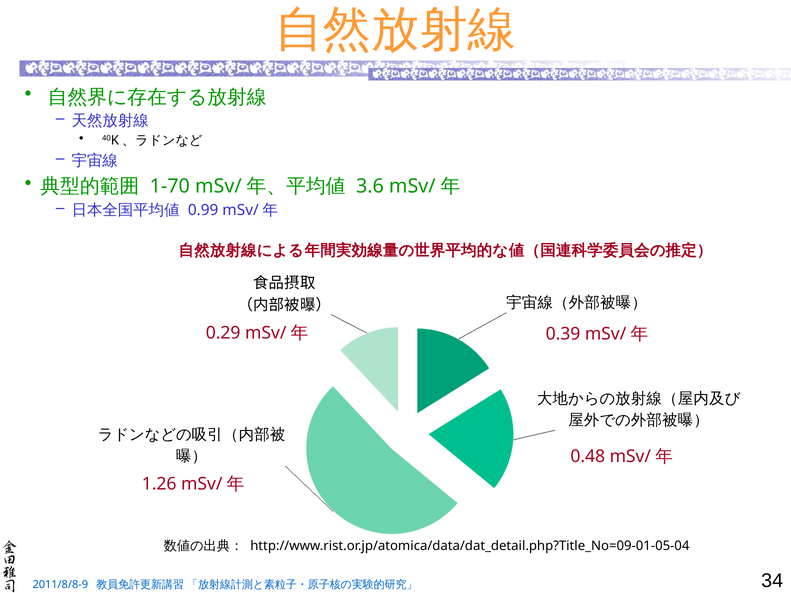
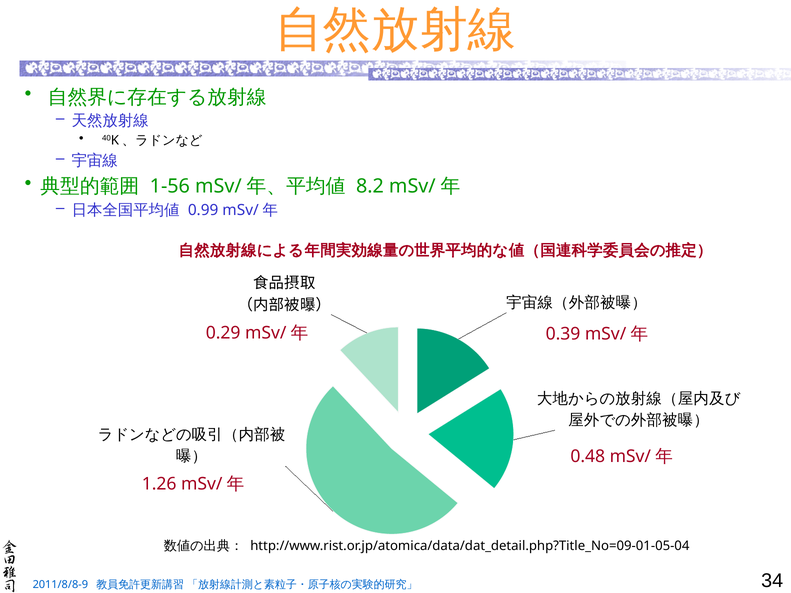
1-70: 1-70 -> 1-56
3.6: 3.6 -> 8.2
